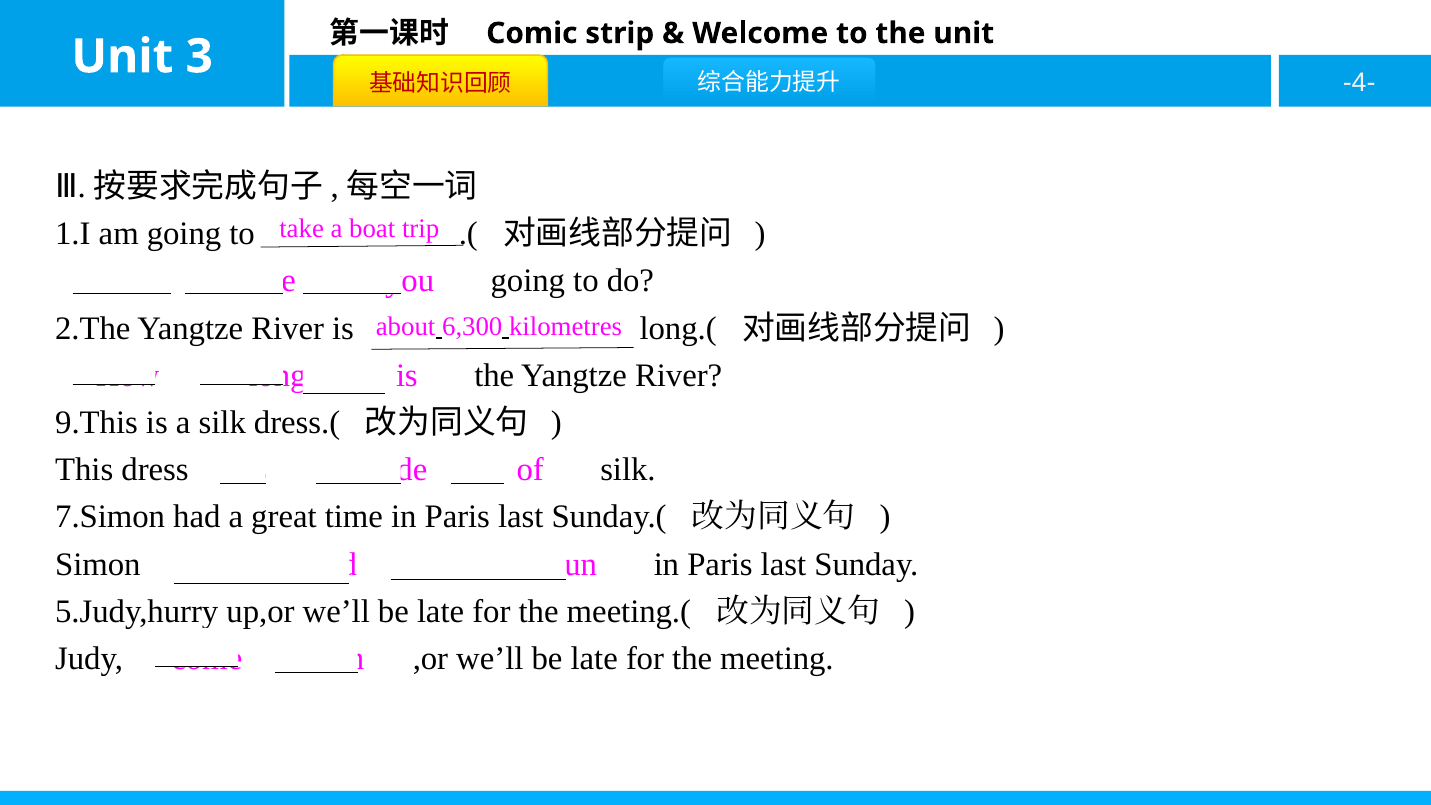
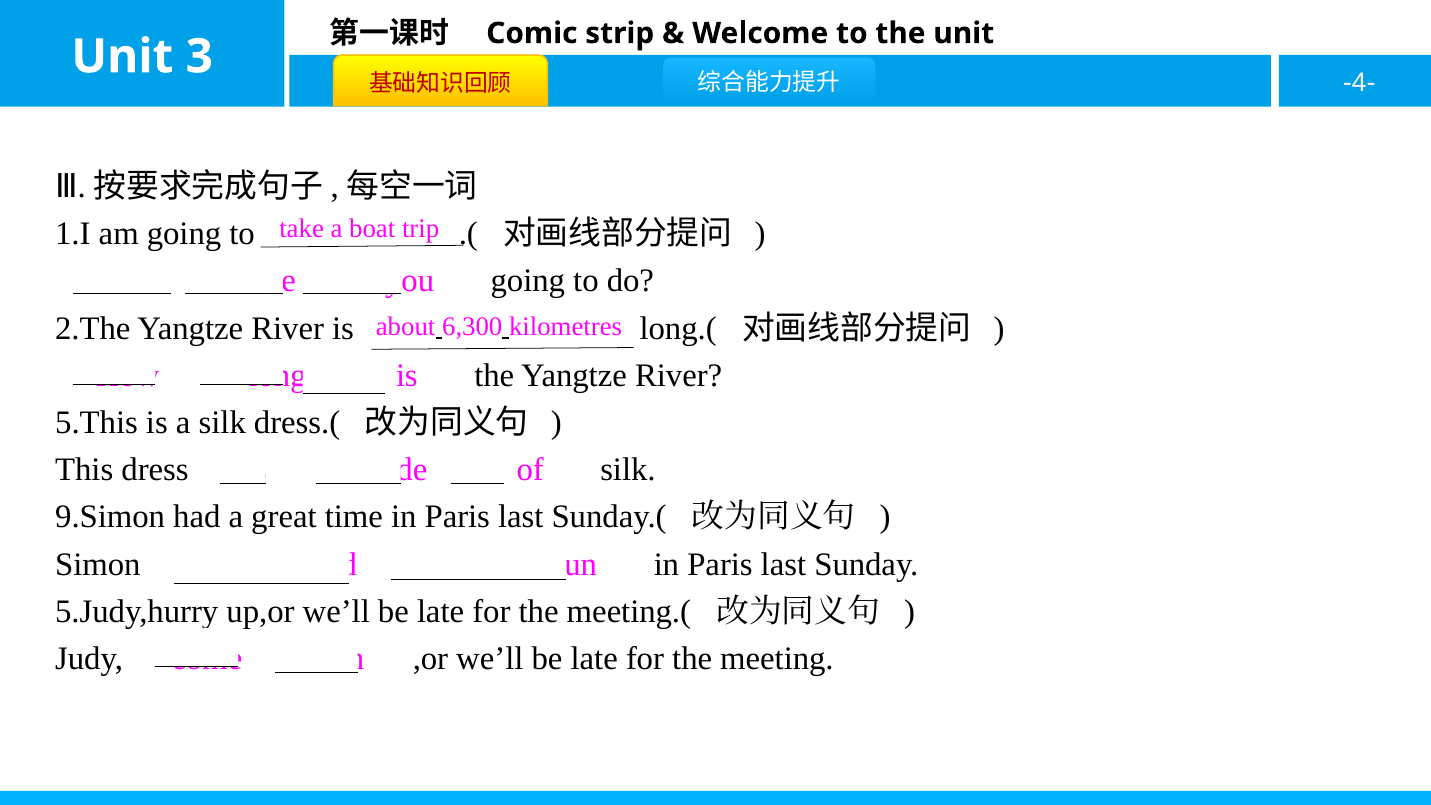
9.This: 9.This -> 5.This
7.Simon: 7.Simon -> 9.Simon
